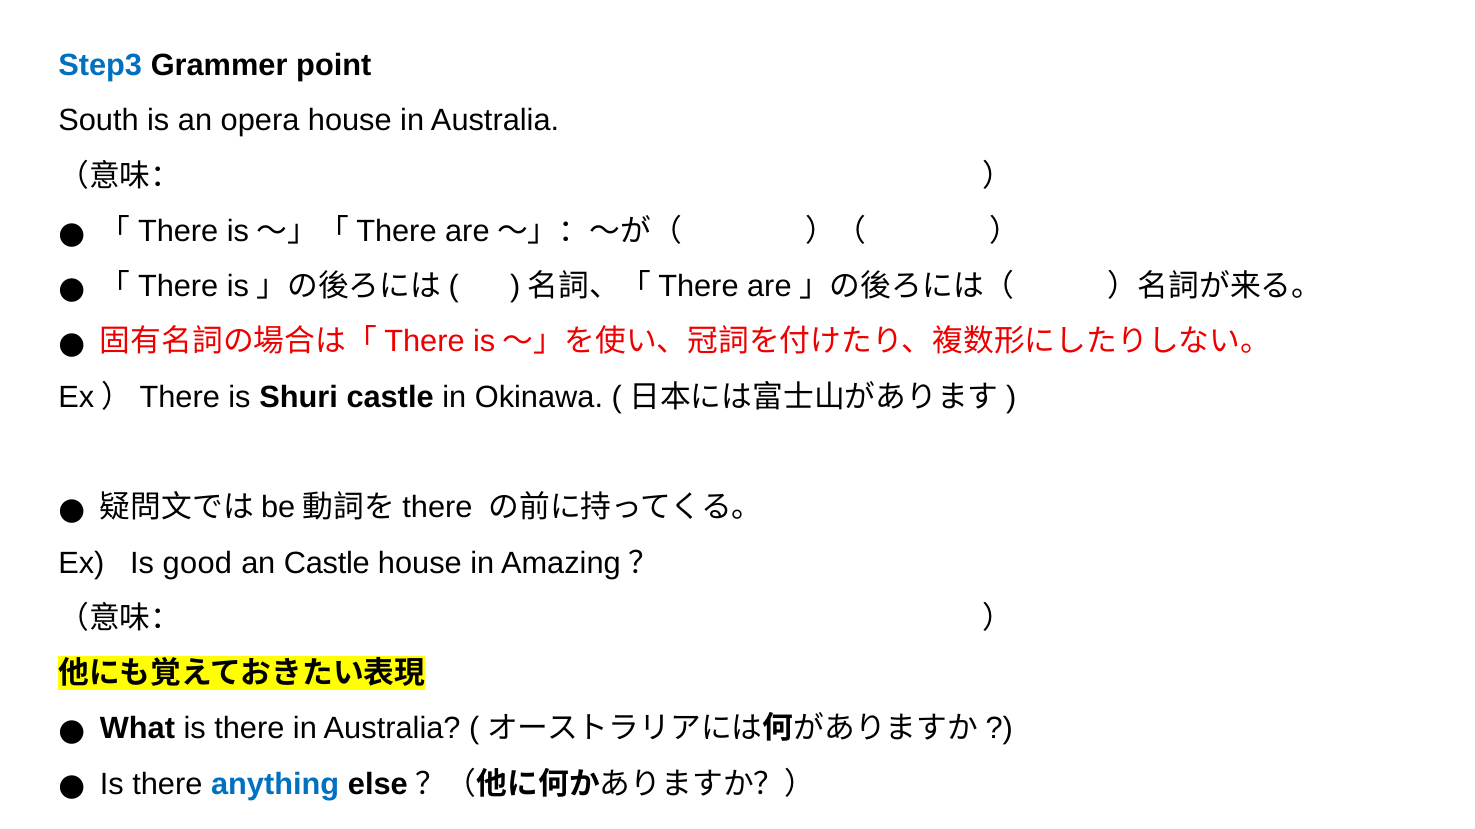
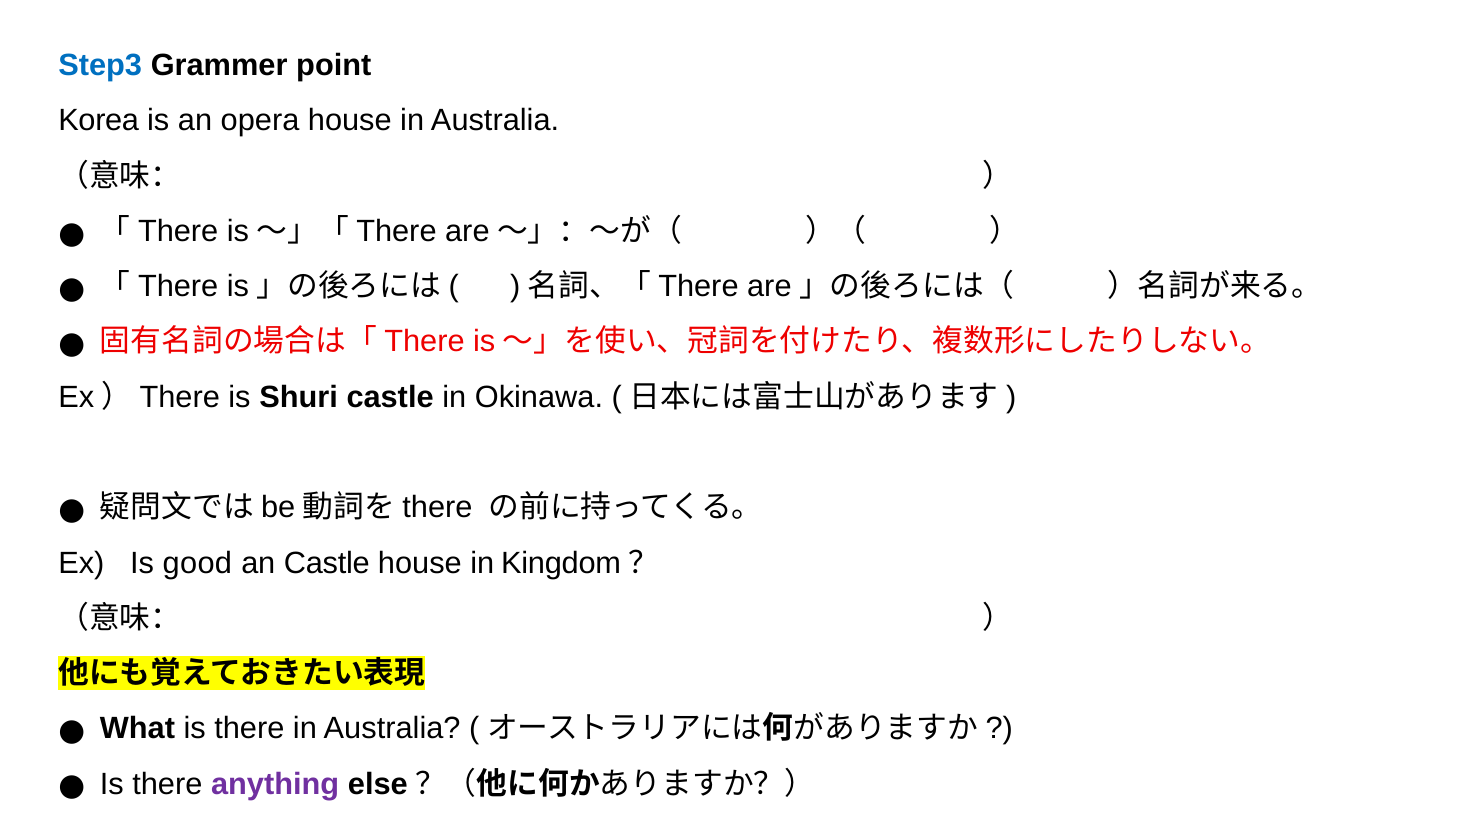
South: South -> Korea
Amazing: Amazing -> Kingdom
anything colour: blue -> purple
